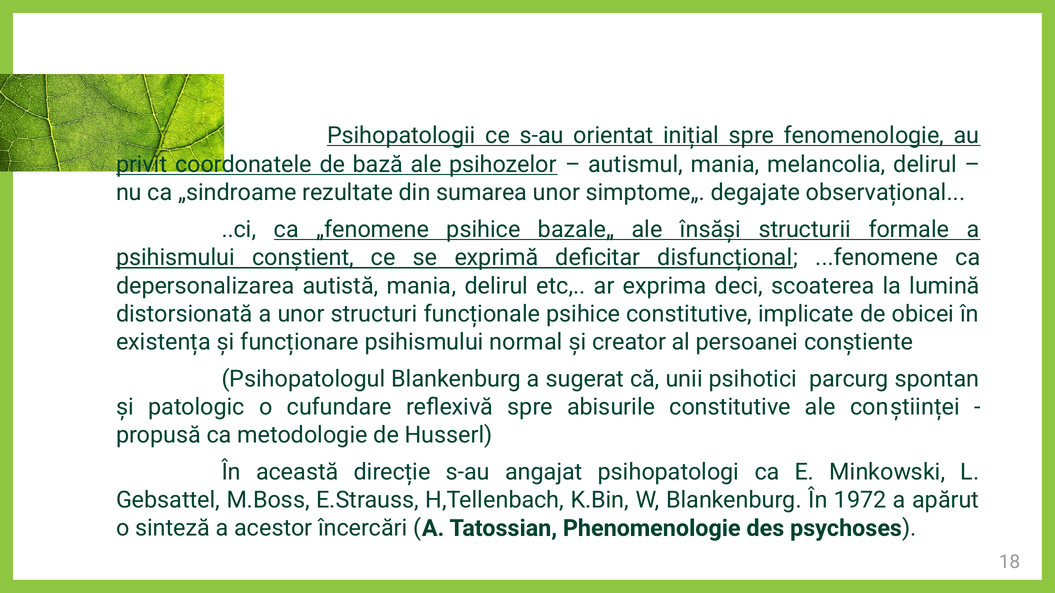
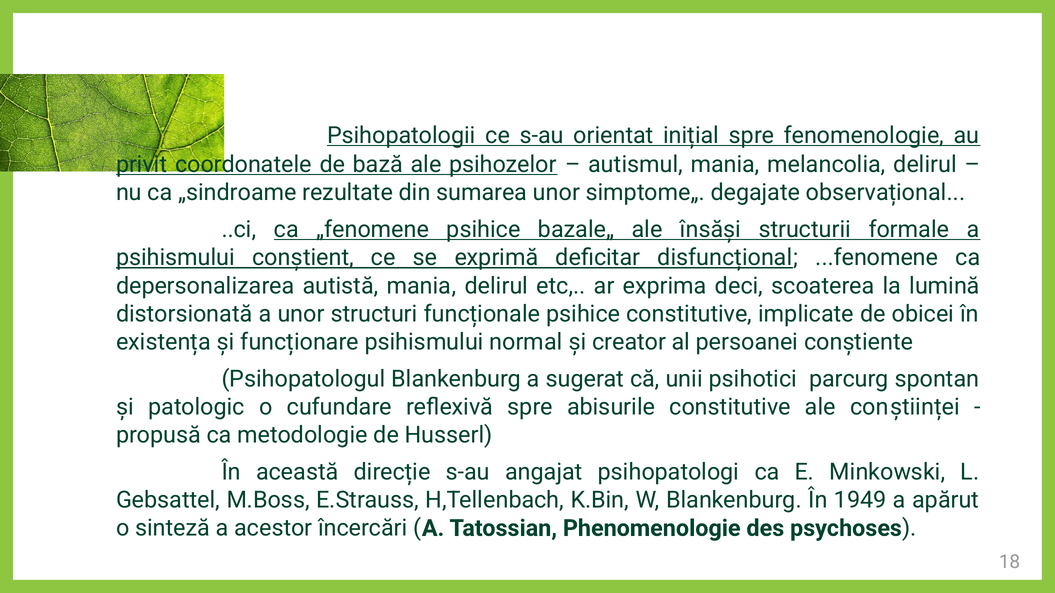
1972: 1972 -> 1949
